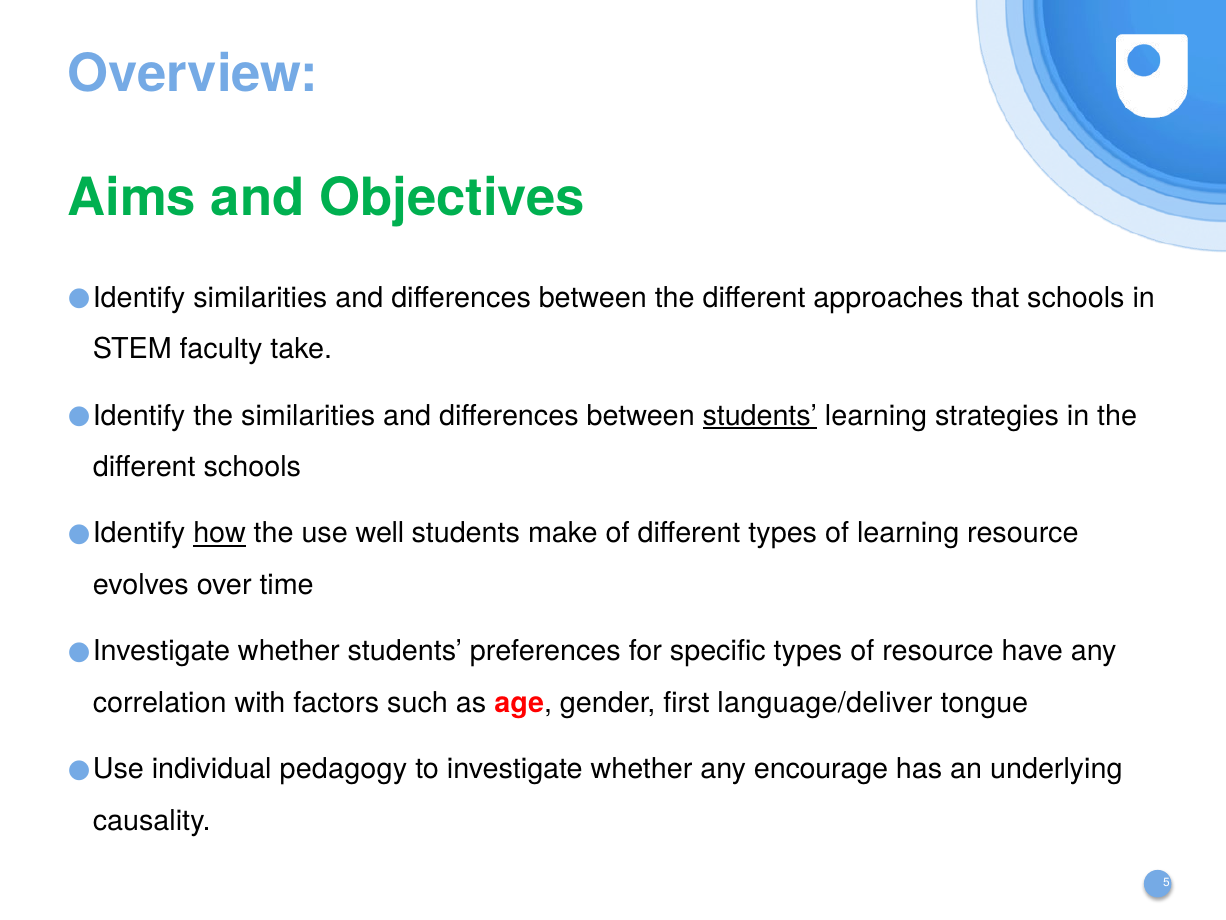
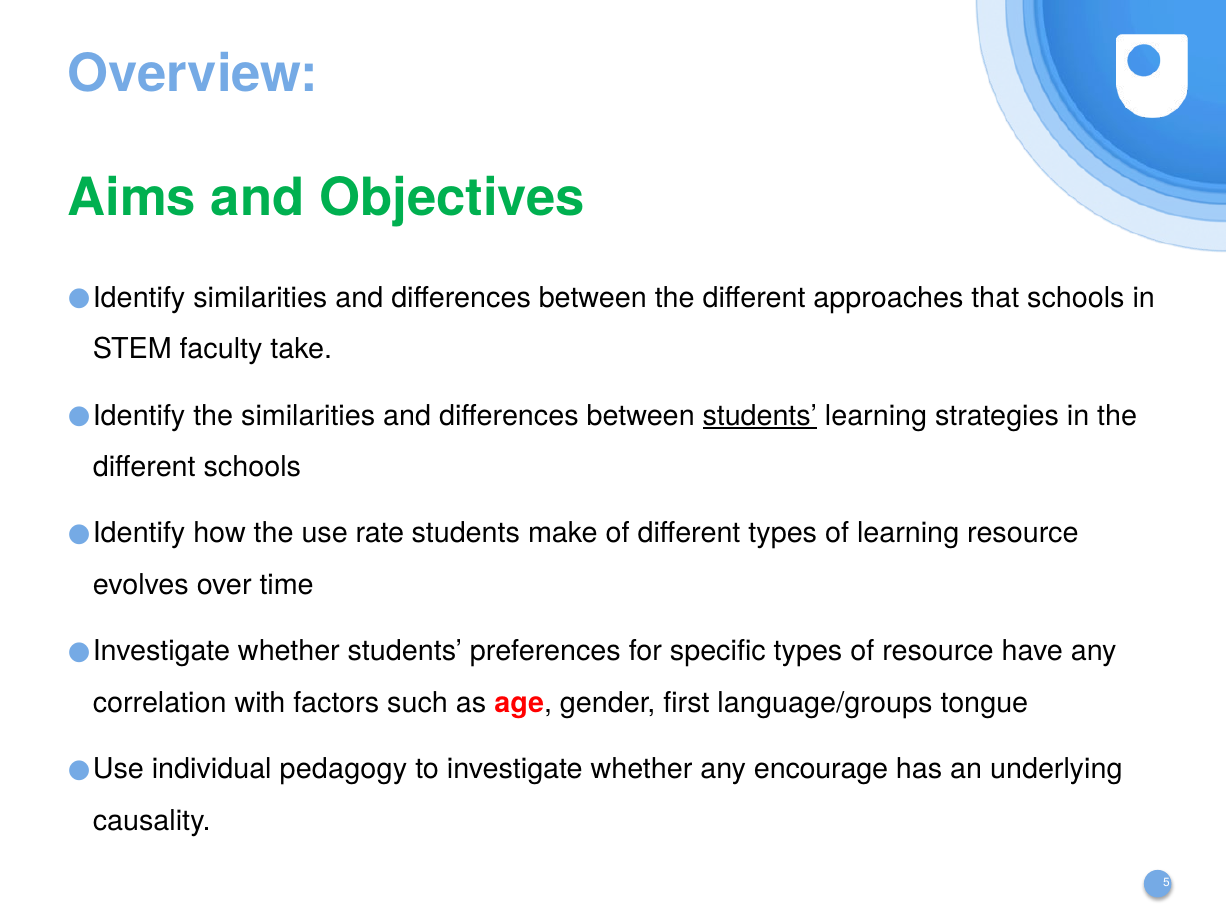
how underline: present -> none
well: well -> rate
language/deliver: language/deliver -> language/groups
